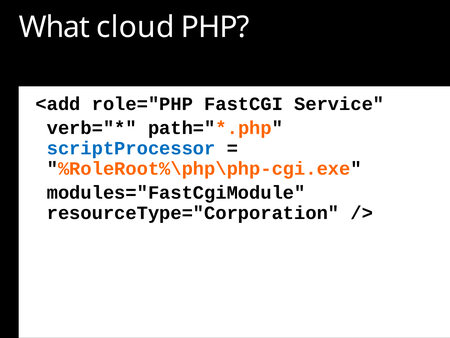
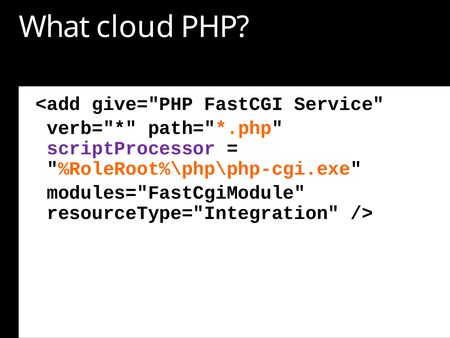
role="PHP: role="PHP -> give="PHP
scriptProcessor colour: blue -> purple
resourceType="Corporation: resourceType="Corporation -> resourceType="Integration
